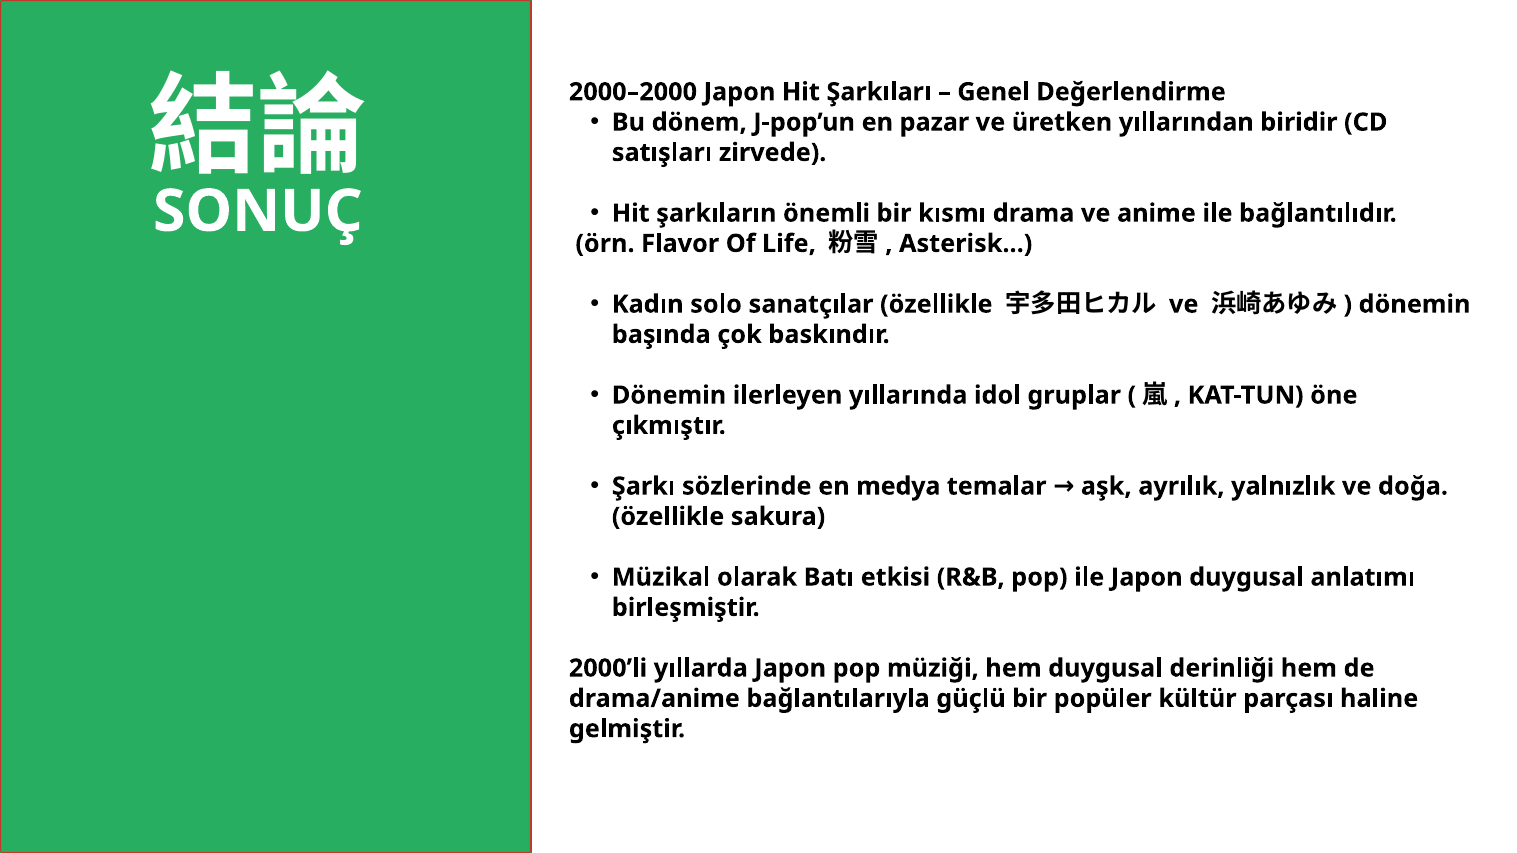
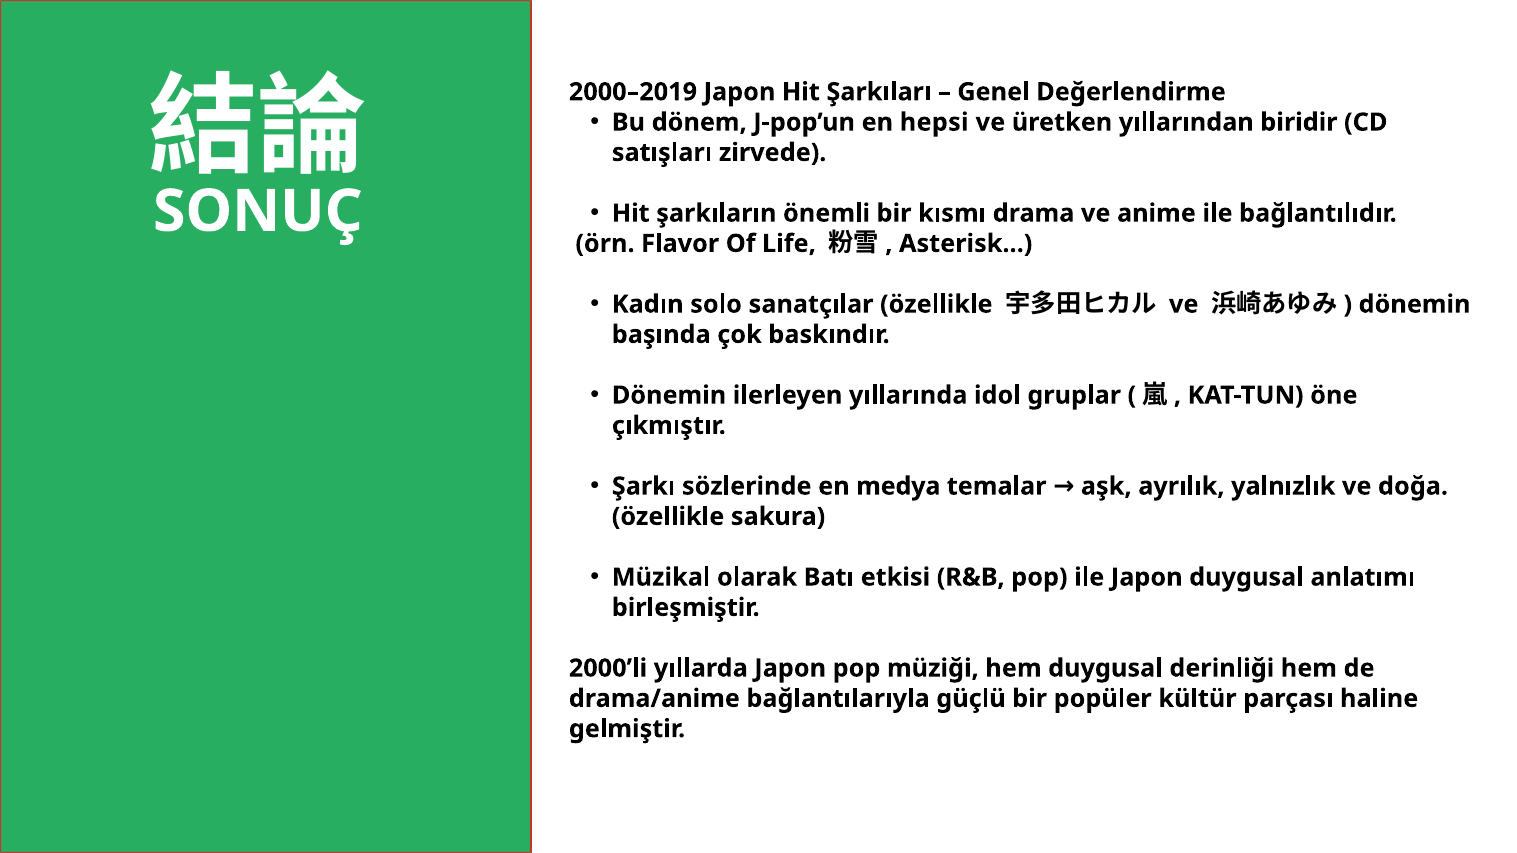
2000–2000: 2000–2000 -> 2000–2019
pazar: pazar -> hepsi
